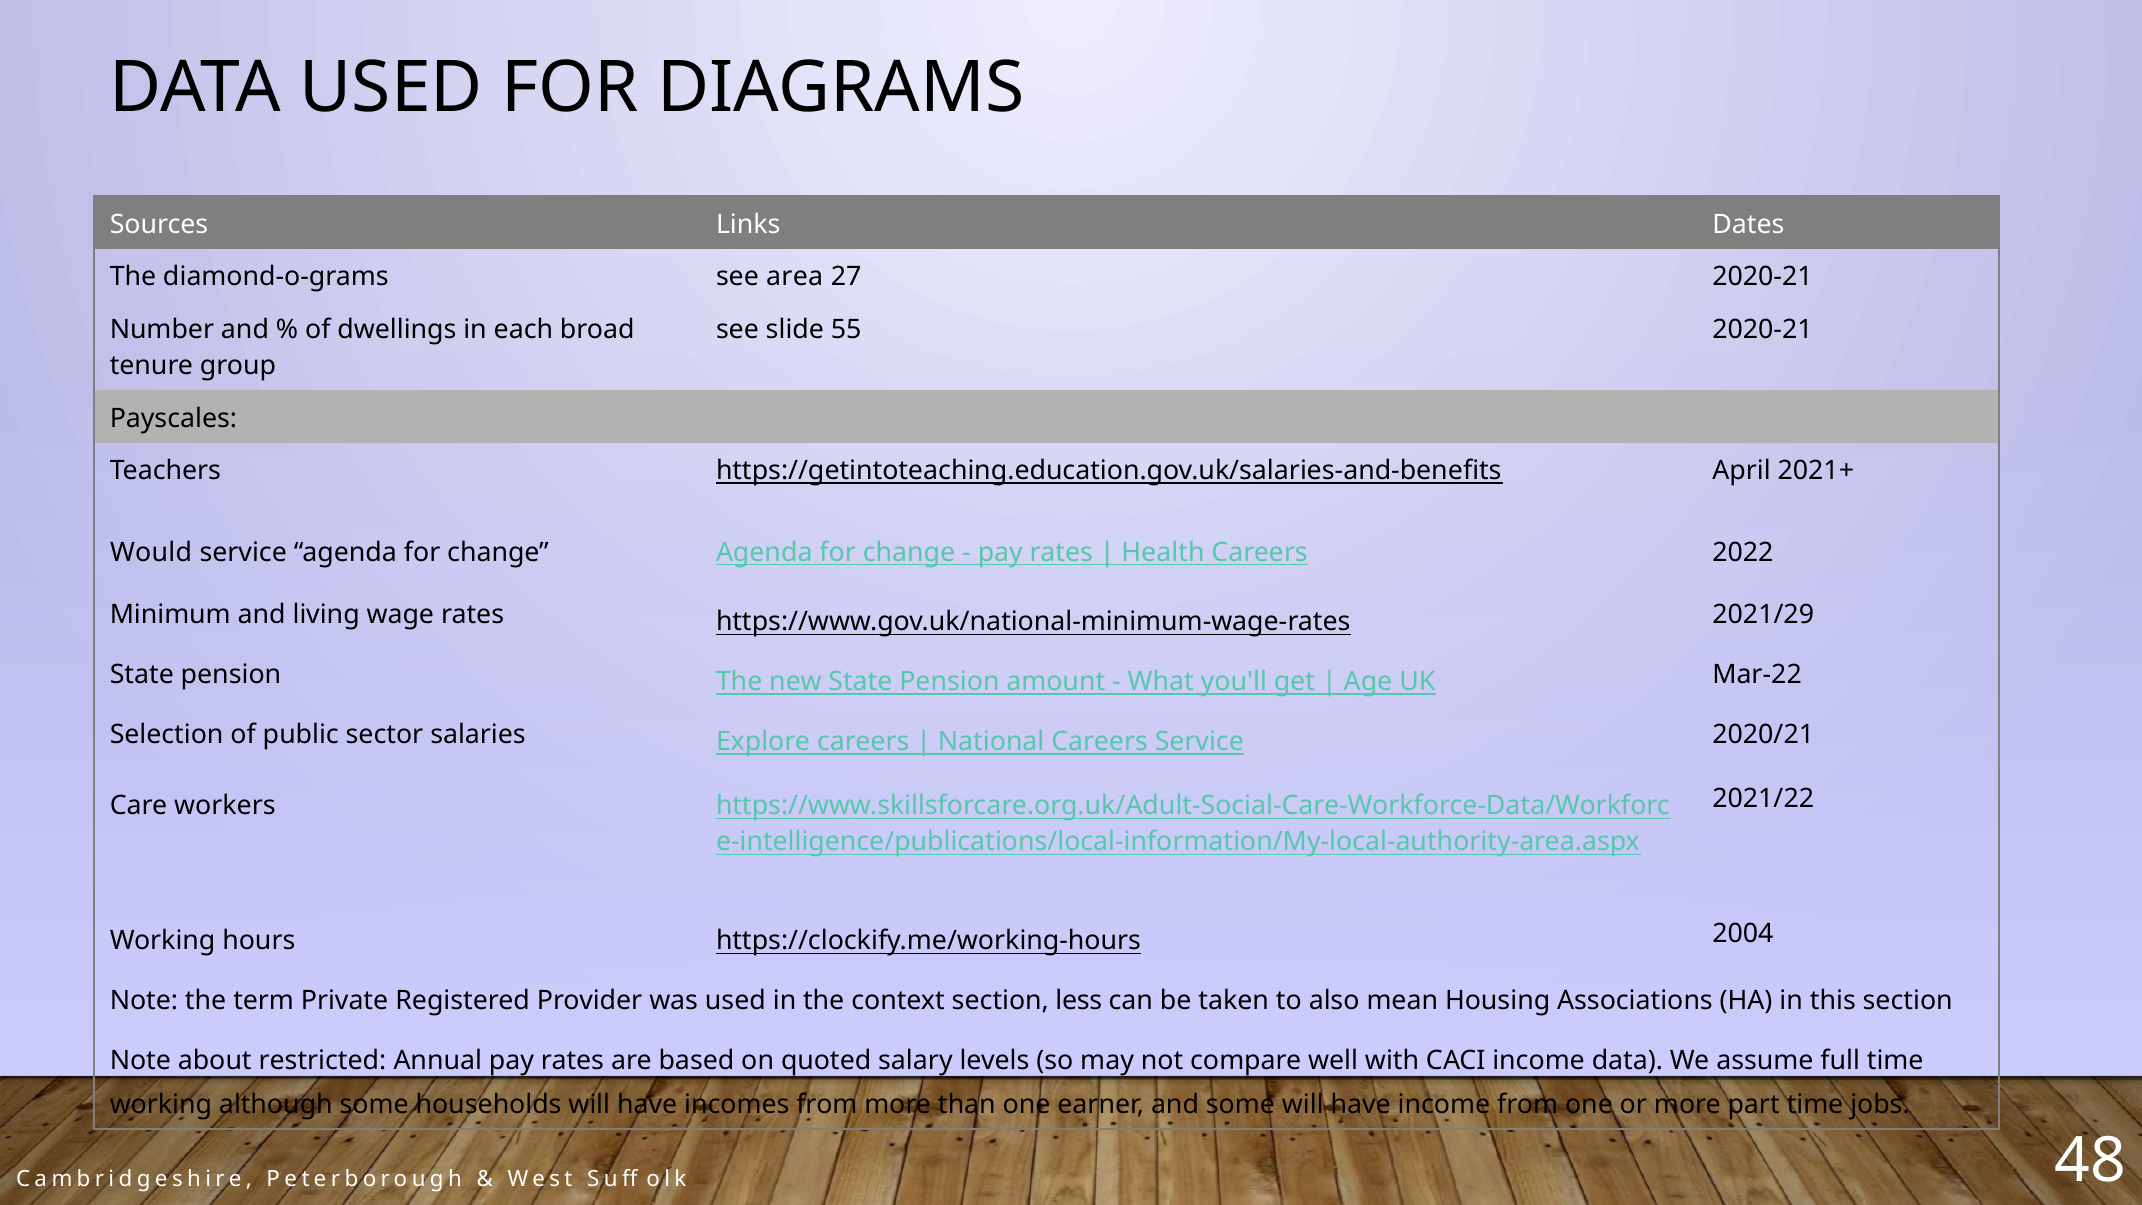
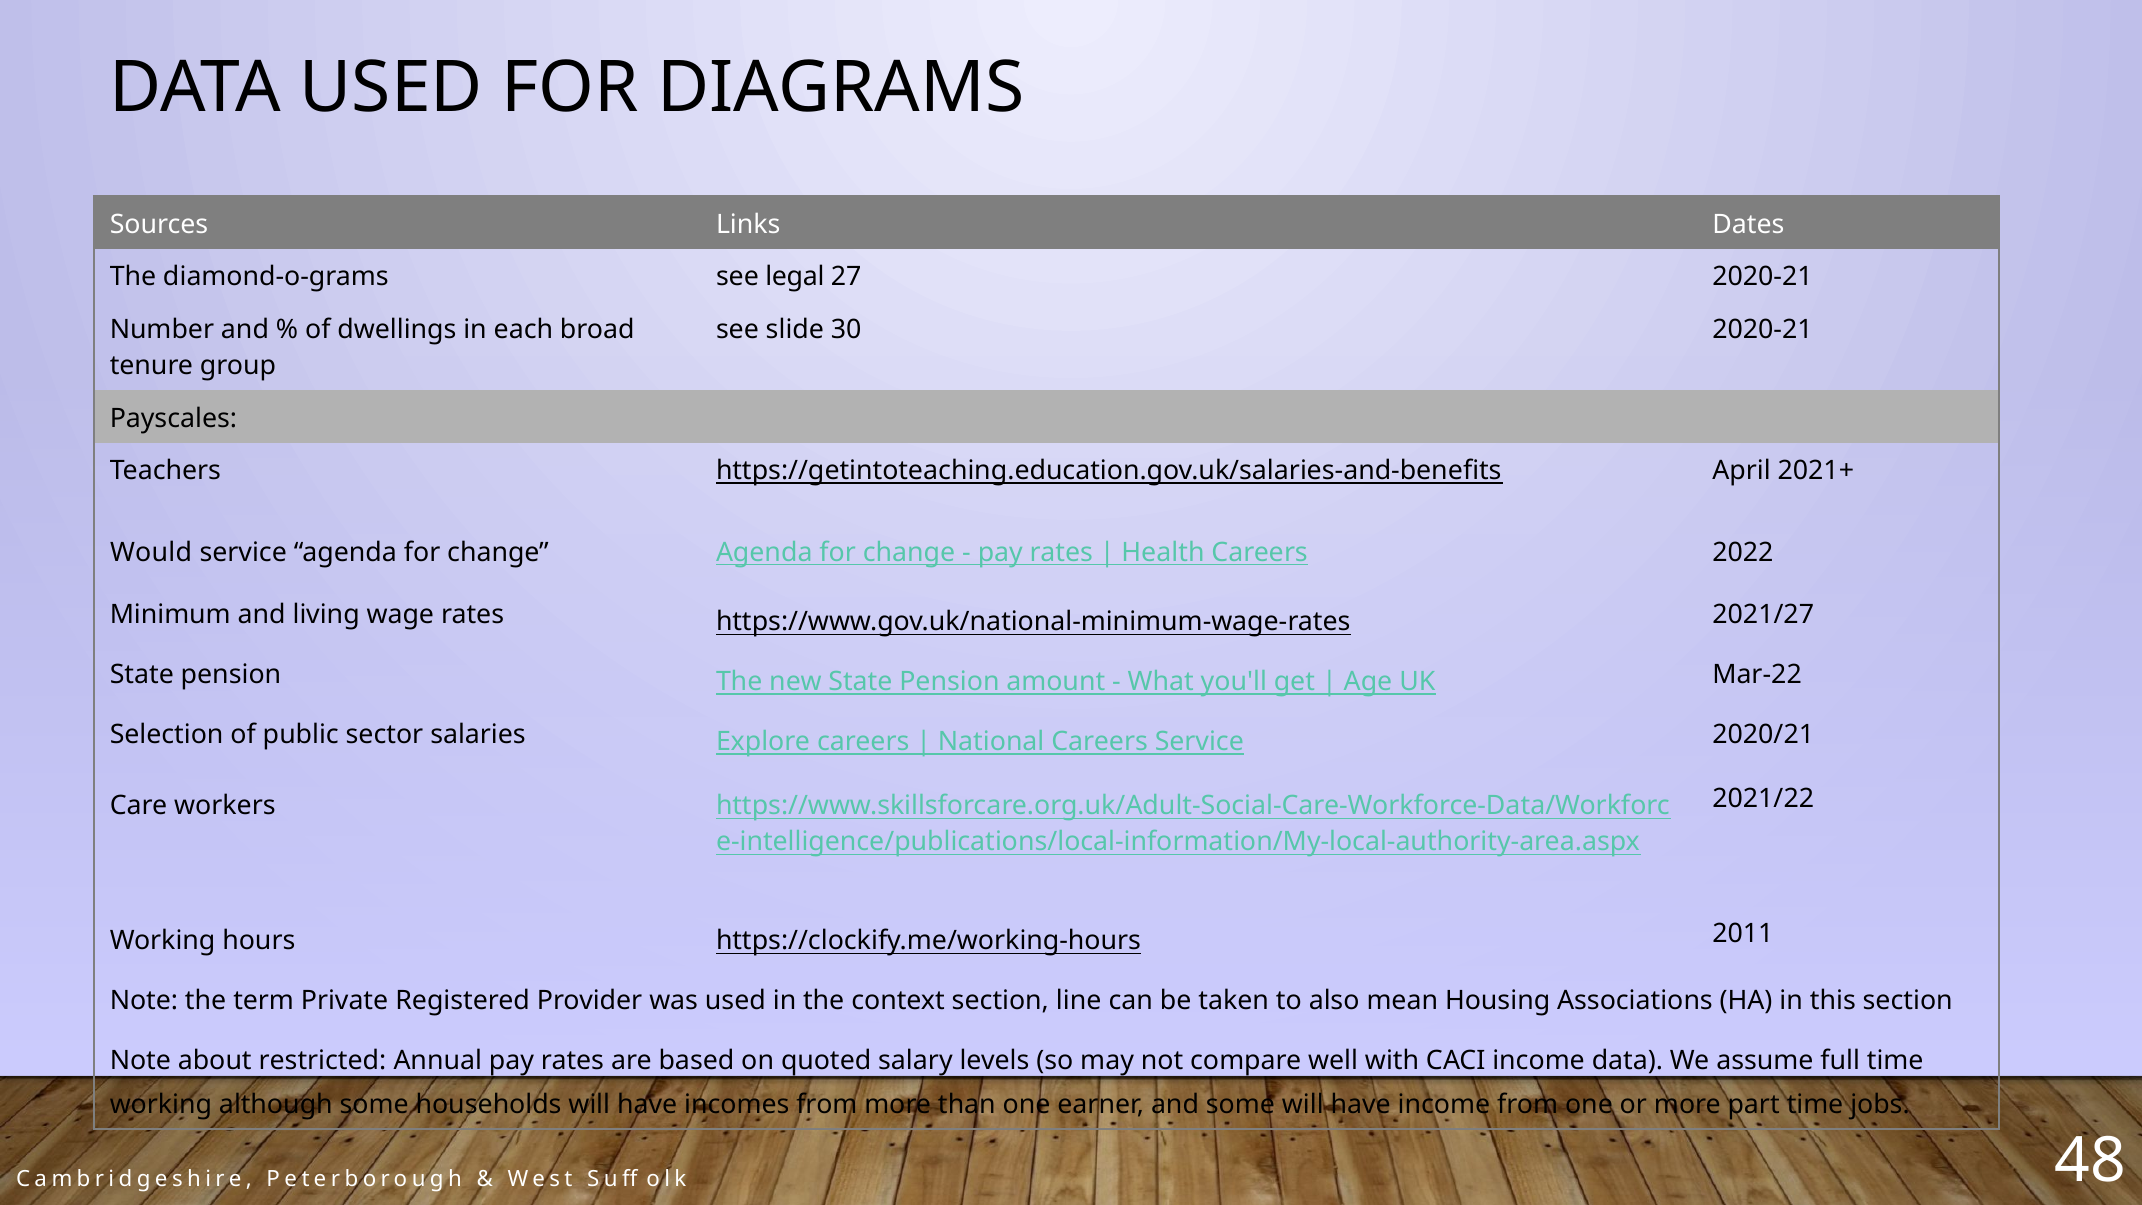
area: area -> legal
55: 55 -> 30
2021/29: 2021/29 -> 2021/27
2004: 2004 -> 2011
less: less -> line
